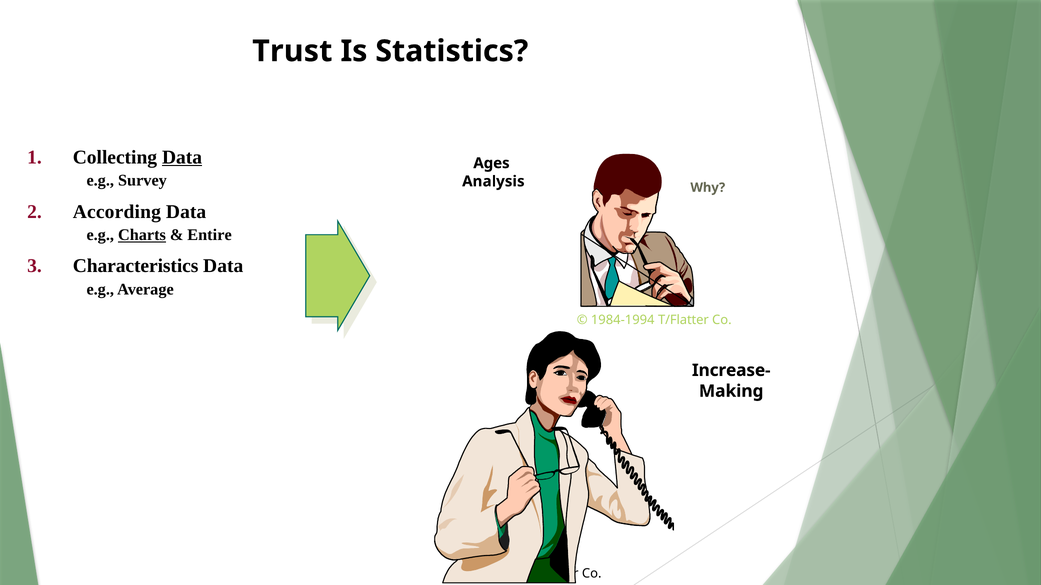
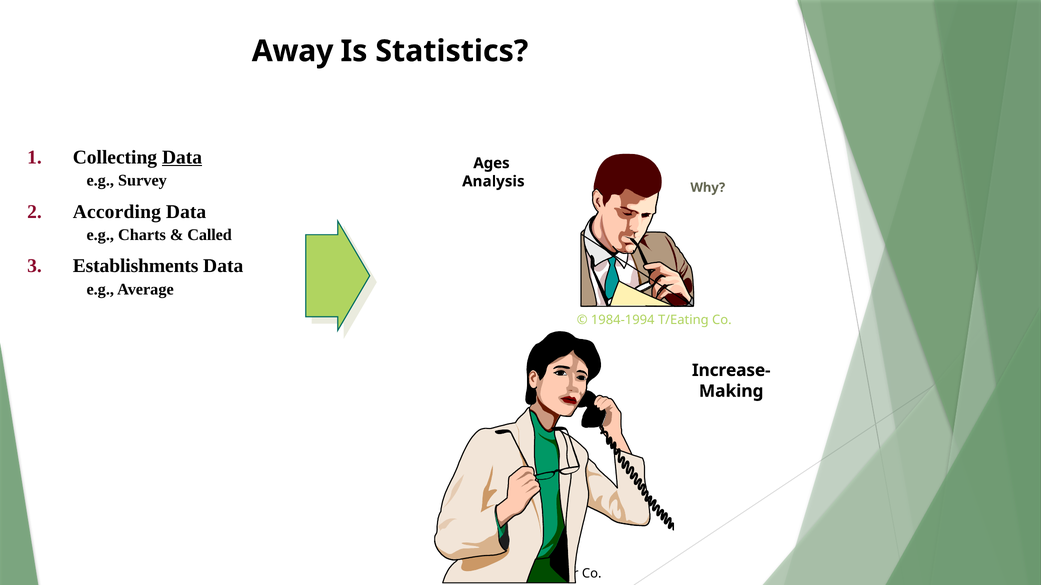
Trust: Trust -> Away
Charts underline: present -> none
Entire: Entire -> Called
Characteristics: Characteristics -> Establishments
T/Flatter: T/Flatter -> T/Eating
